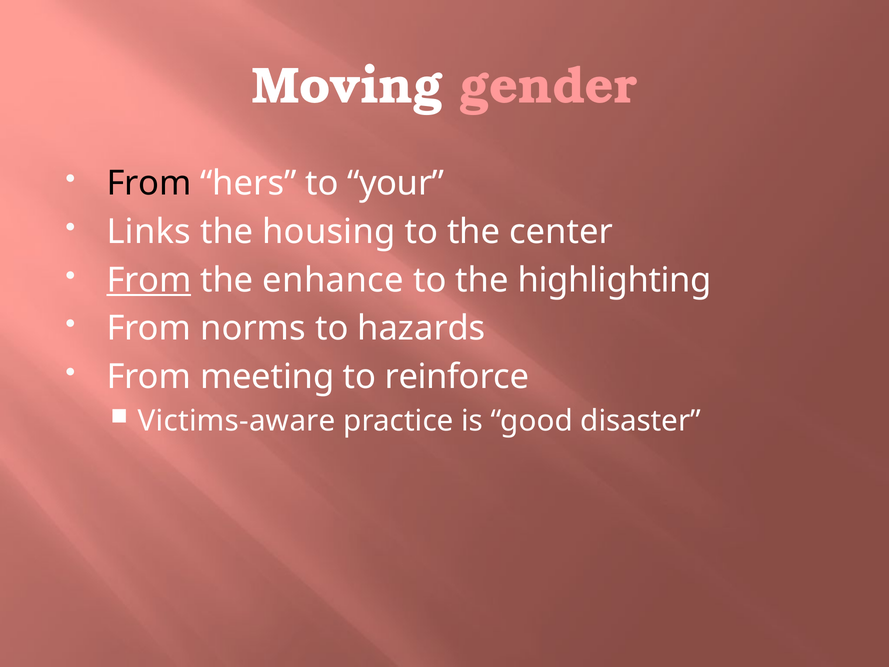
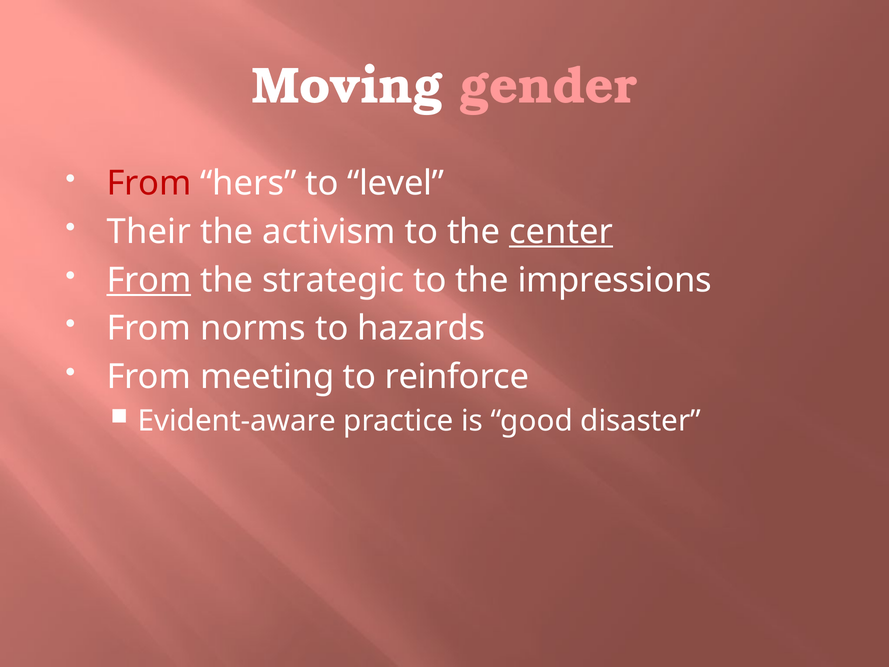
From at (149, 183) colour: black -> red
your: your -> level
Links: Links -> Their
housing: housing -> activism
center underline: none -> present
enhance: enhance -> strategic
highlighting: highlighting -> impressions
Victims-aware: Victims-aware -> Evident-aware
